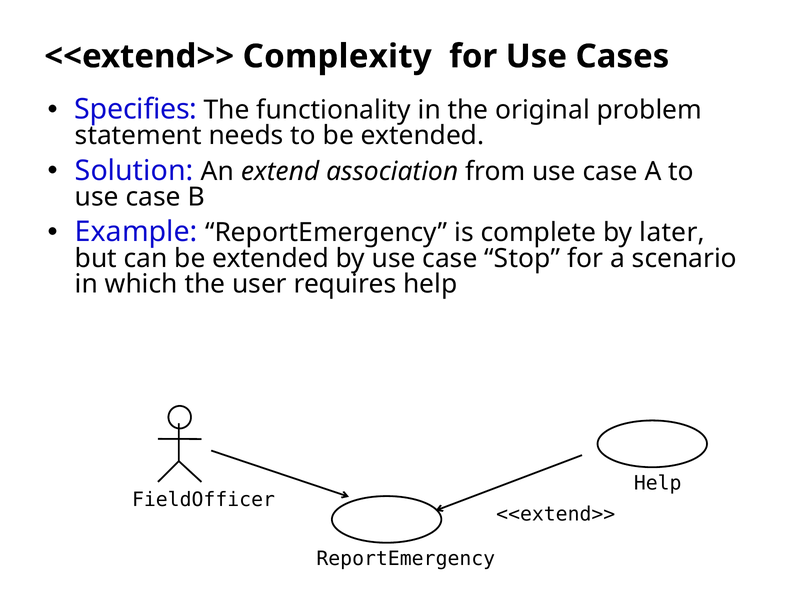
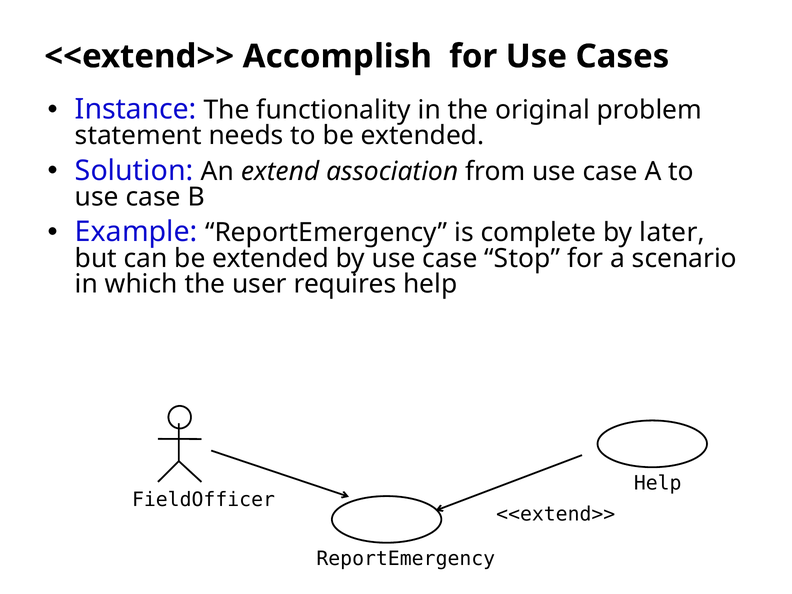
Complexity: Complexity -> Accomplish
Specifies: Specifies -> Instance
